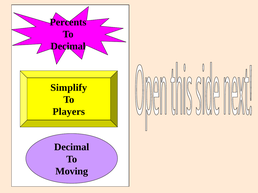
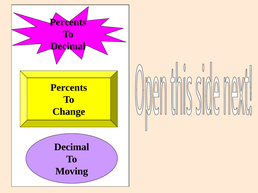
Simplify at (69, 88): Simplify -> Percents
Players: Players -> Change
